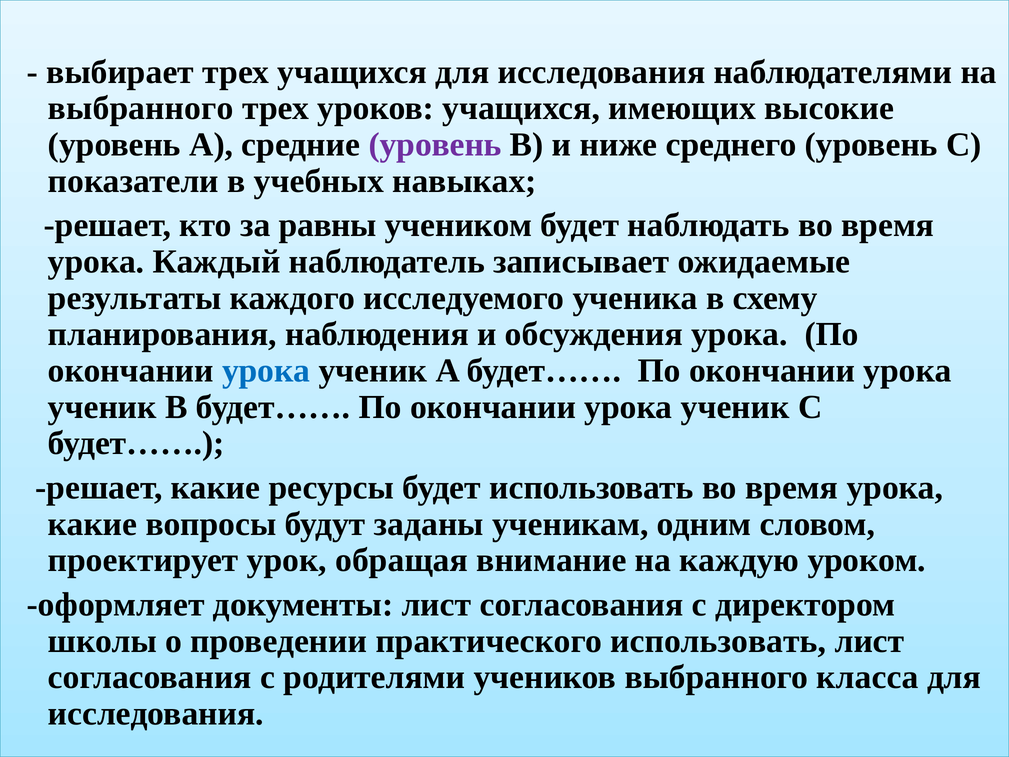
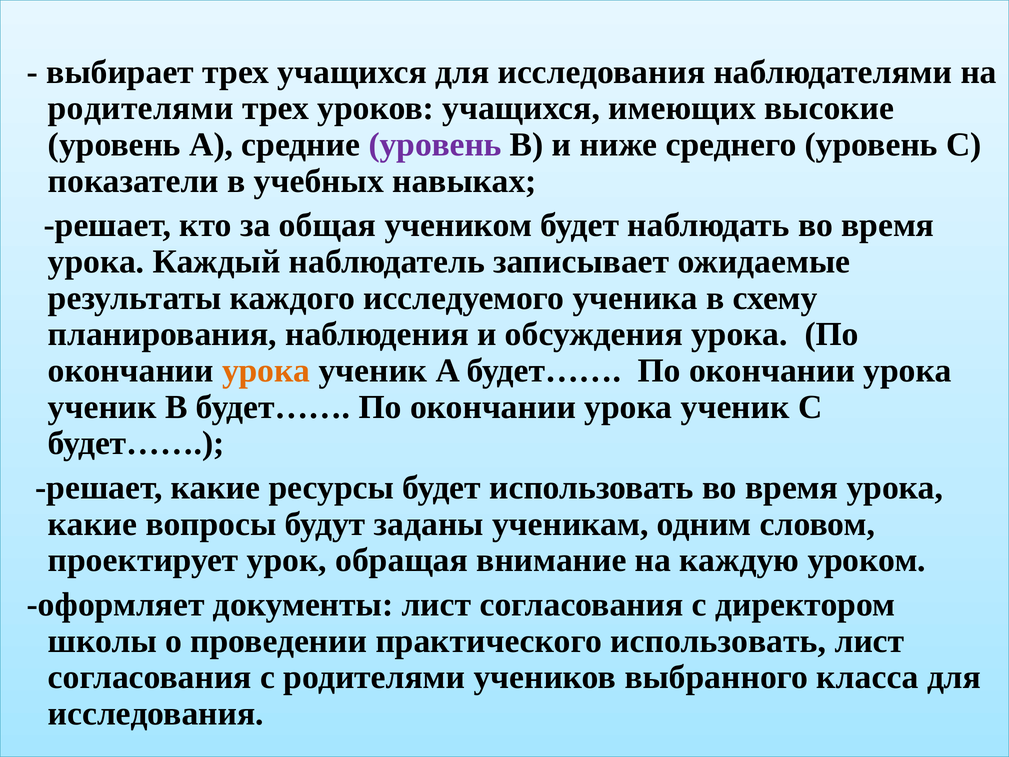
выбранного at (141, 108): выбранного -> родителями
равны: равны -> общая
урока at (266, 370) colour: blue -> orange
